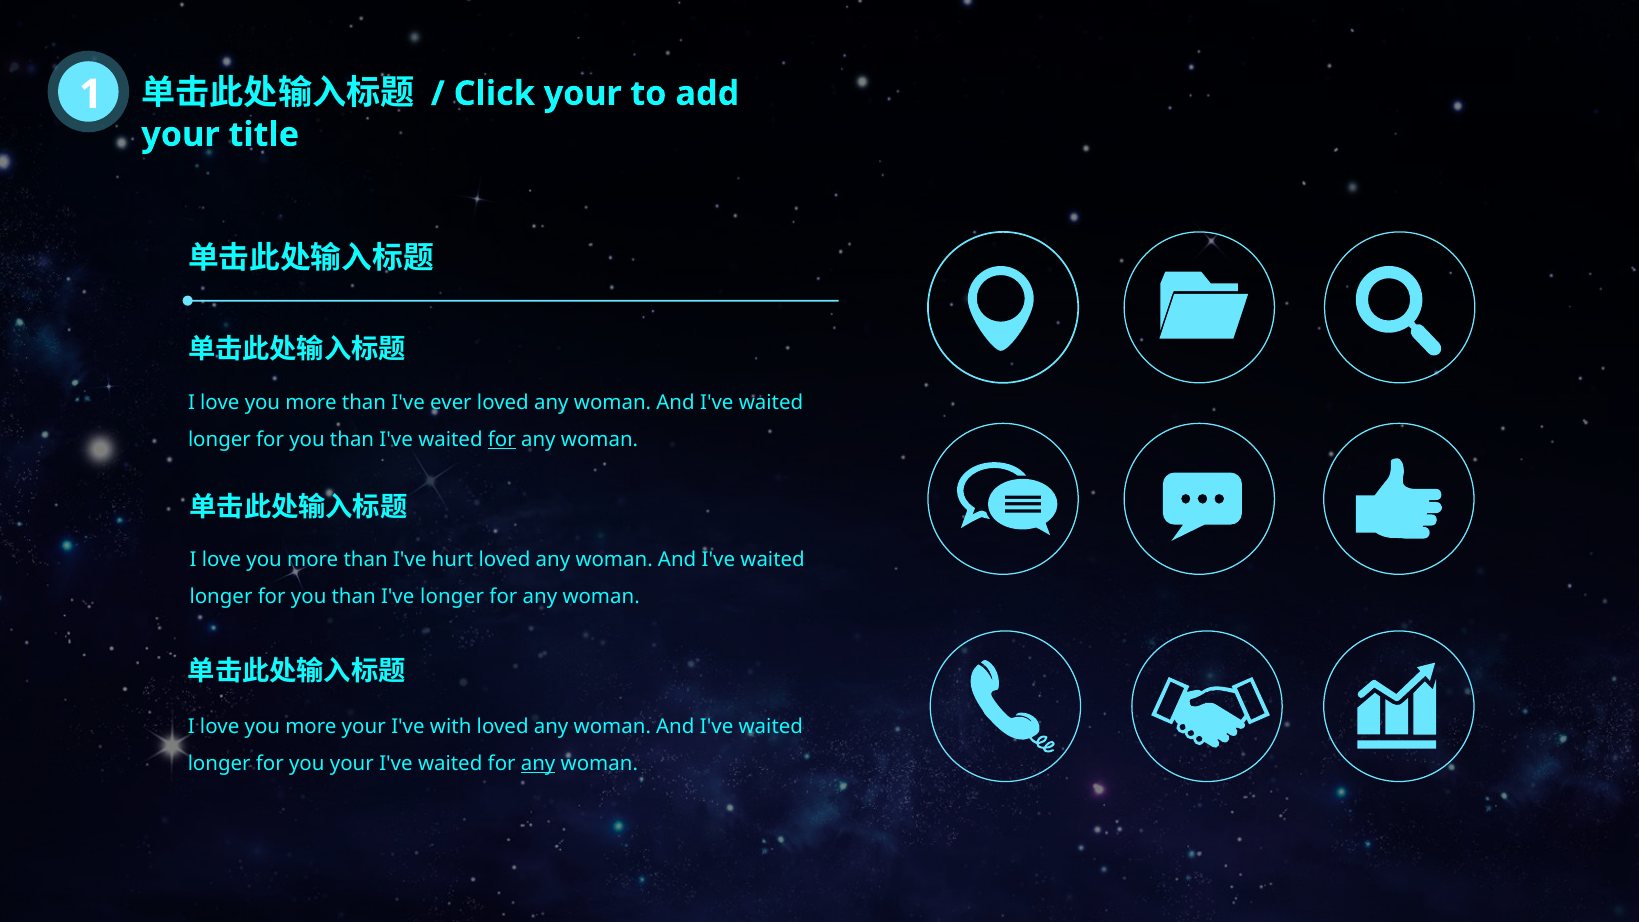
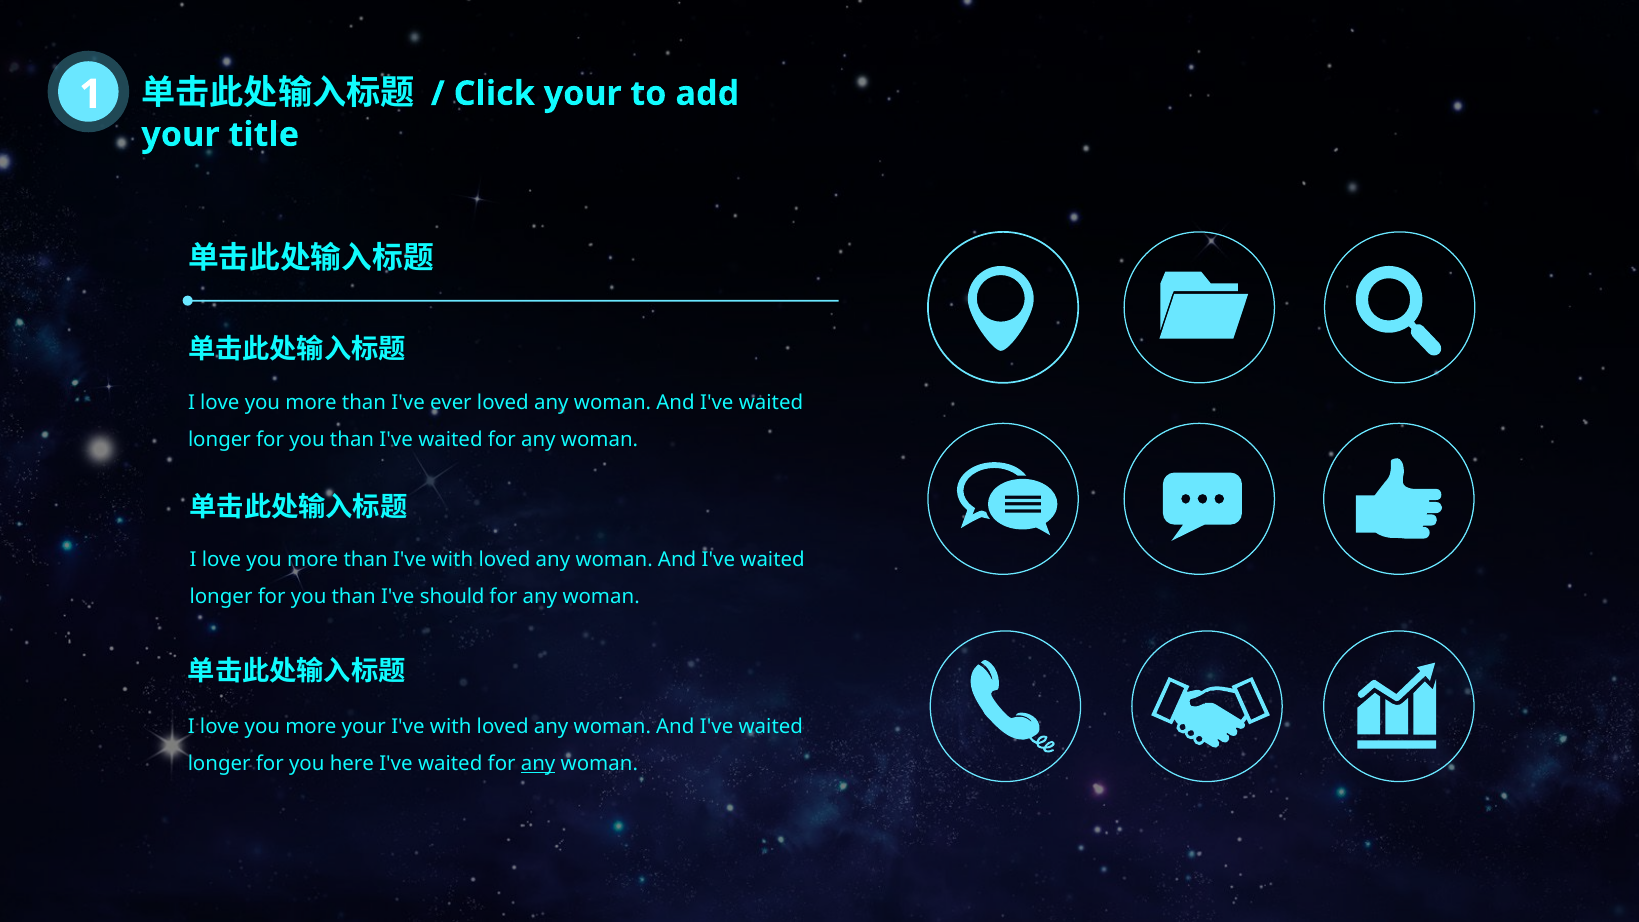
for at (502, 440) underline: present -> none
than I've hurt: hurt -> with
I've longer: longer -> should
you your: your -> here
